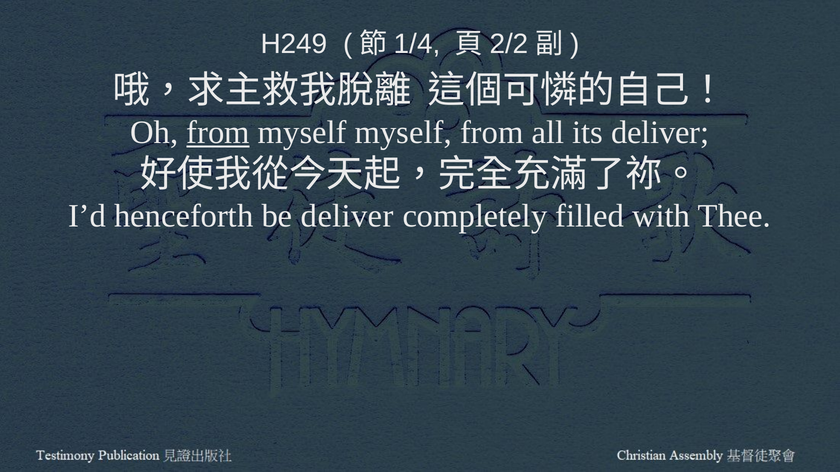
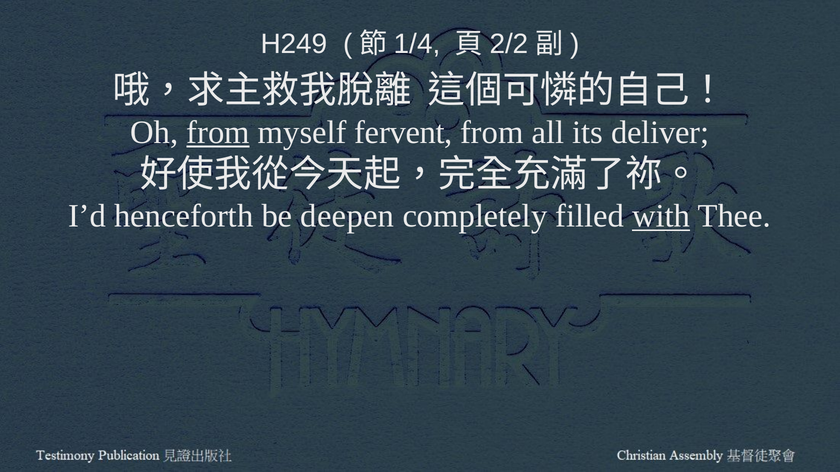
myself myself: myself -> fervent
be deliver: deliver -> deepen
with underline: none -> present
